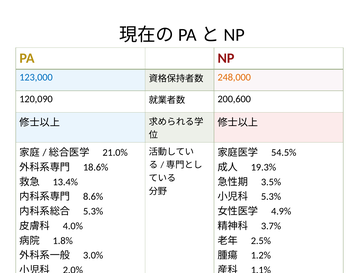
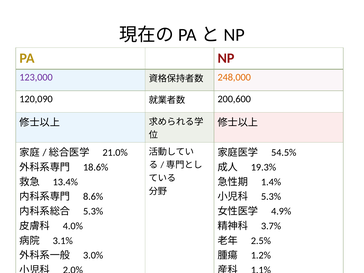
123,000 colour: blue -> purple
3.5%: 3.5% -> 1.4%
1.8%: 1.8% -> 3.1%
